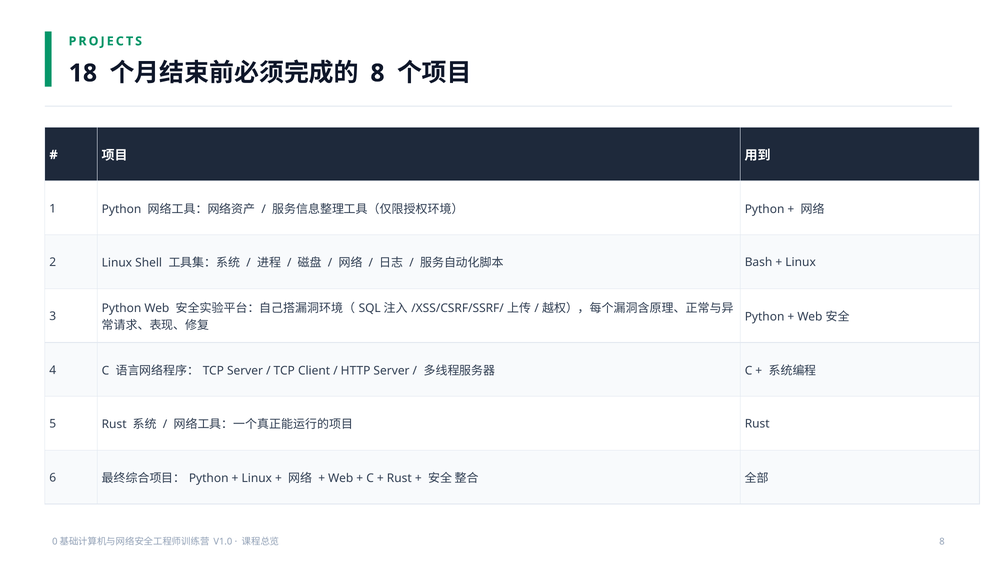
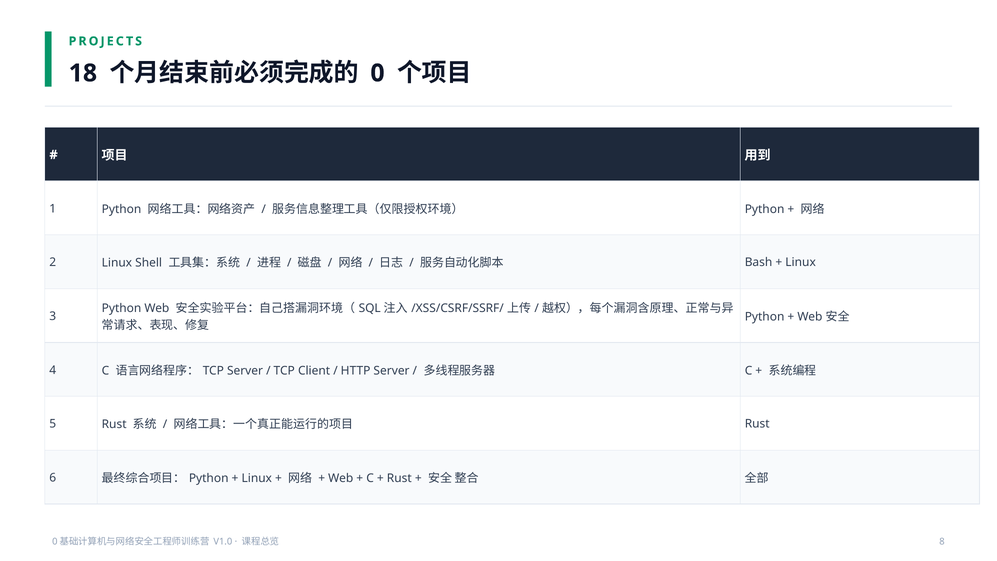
8 at (377, 73): 8 -> 0
